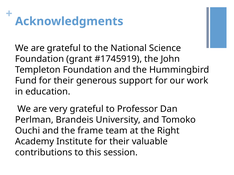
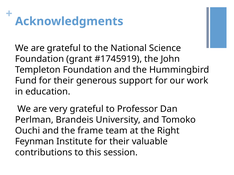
Academy: Academy -> Feynman
